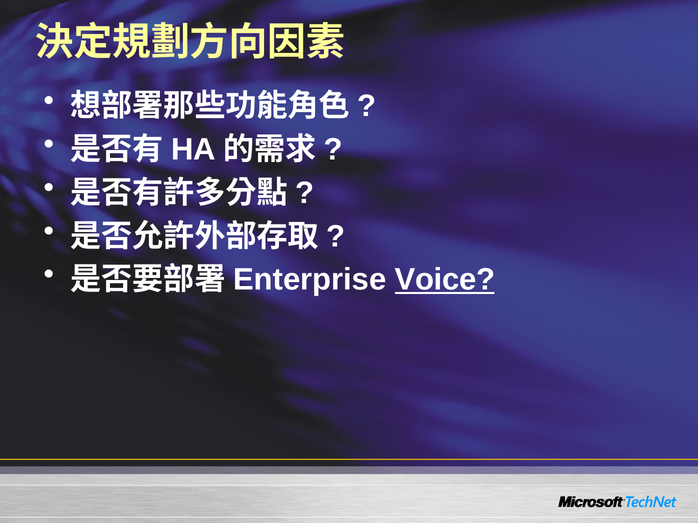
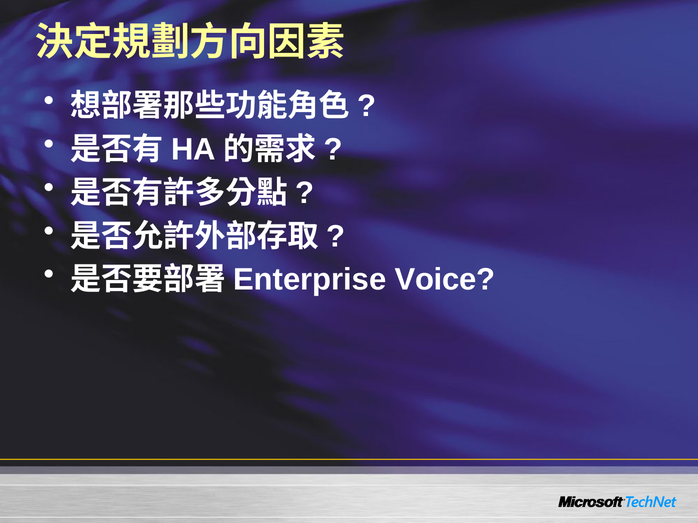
Voice underline: present -> none
